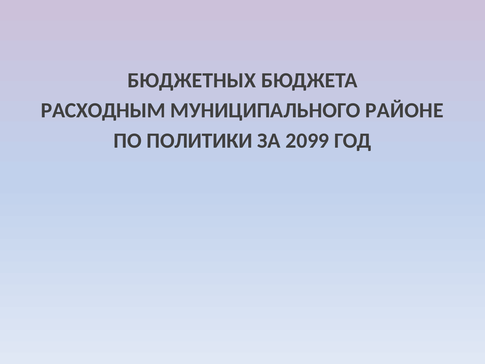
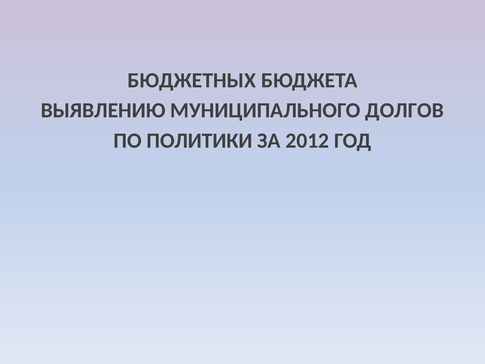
РАСХОДНЫМ: РАСХОДНЫМ -> ВЫЯВЛЕНИЮ
РАЙОНЕ: РАЙОНЕ -> ДОЛГОВ
2099: 2099 -> 2012
